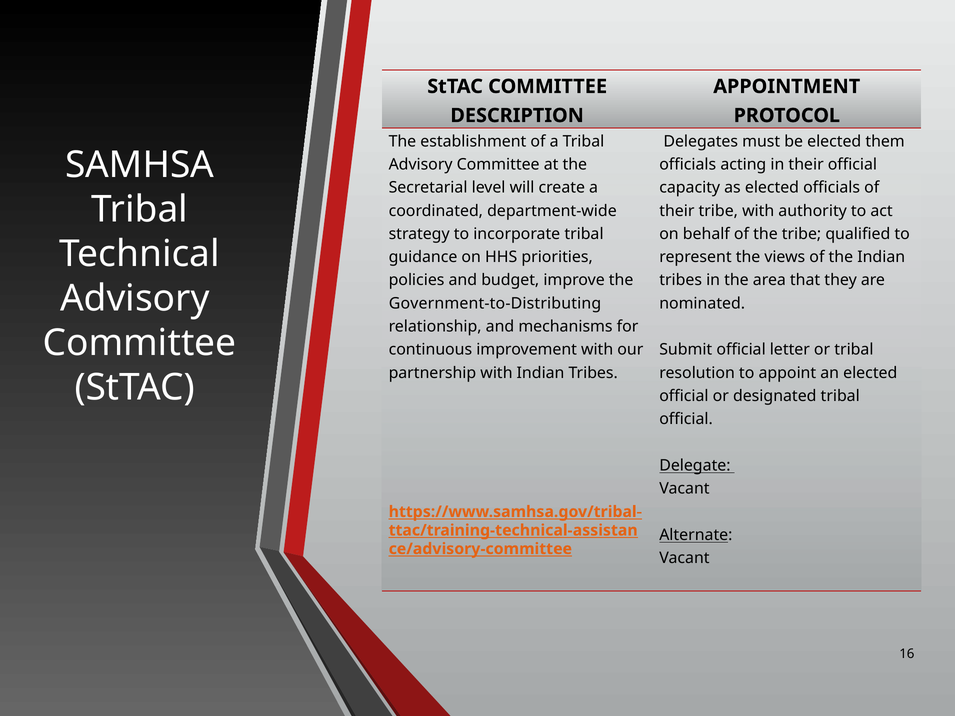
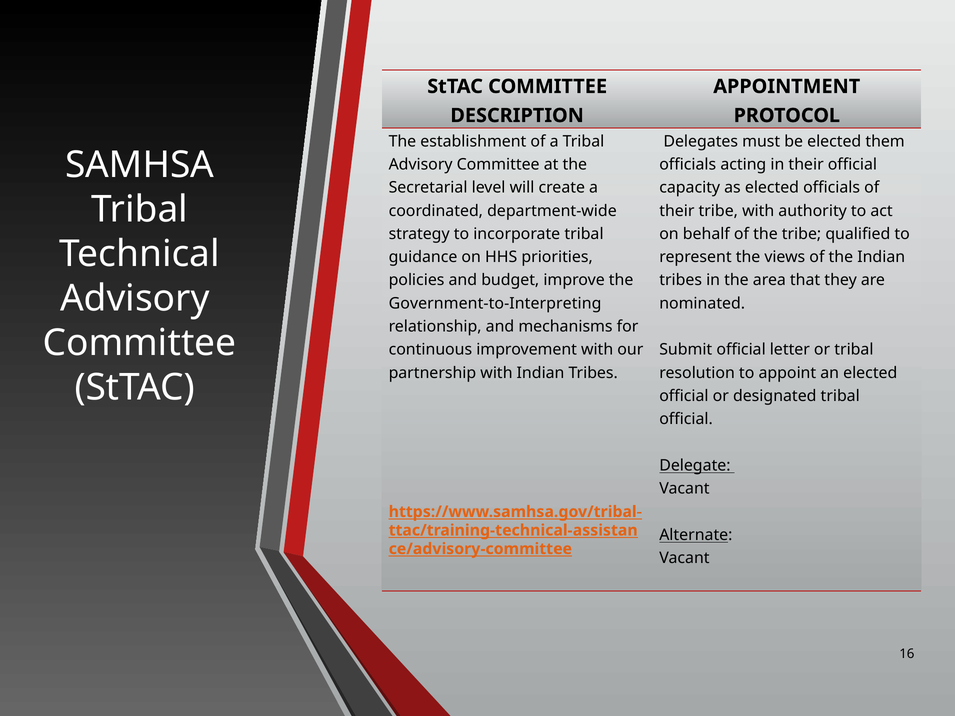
Government-to-Distributing: Government-to-Distributing -> Government-to-Interpreting
